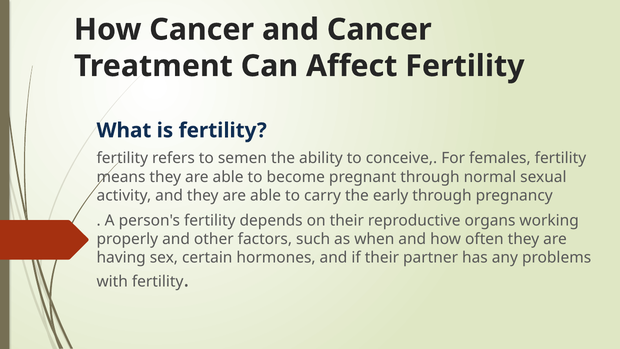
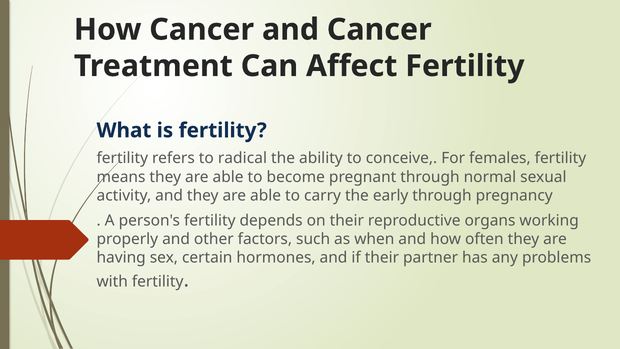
semen: semen -> radical
